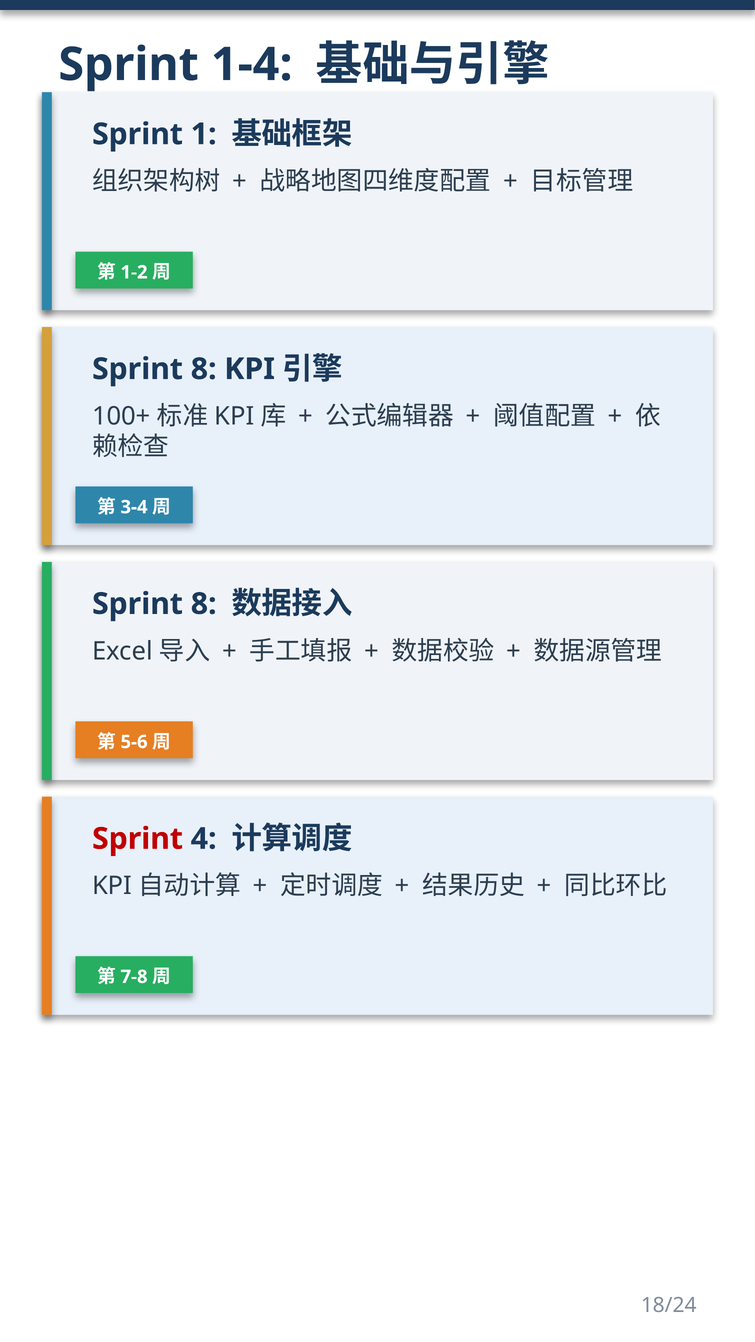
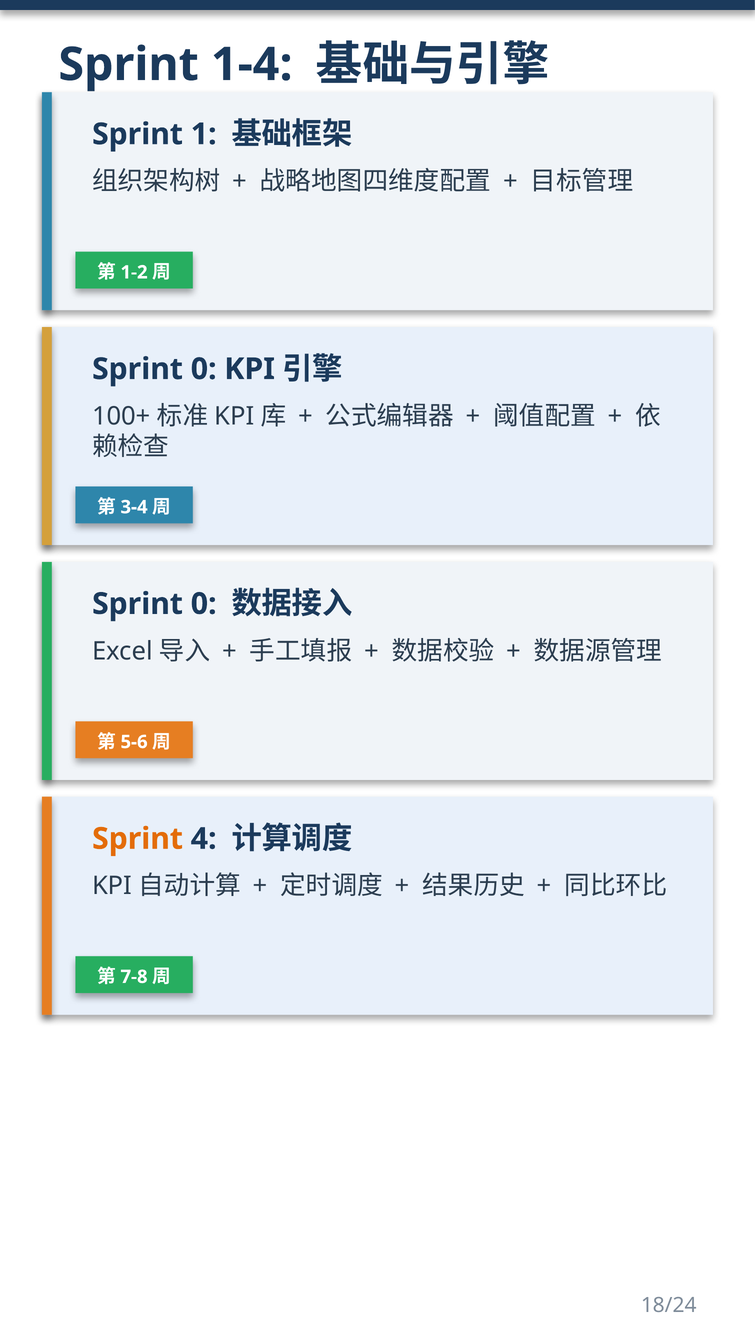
8 at (204, 369): 8 -> 0
8 at (204, 604): 8 -> 0
Sprint at (138, 839) colour: red -> orange
